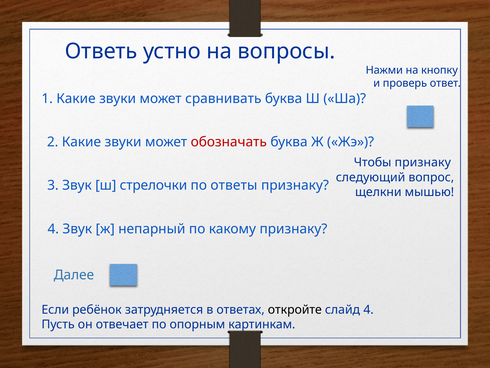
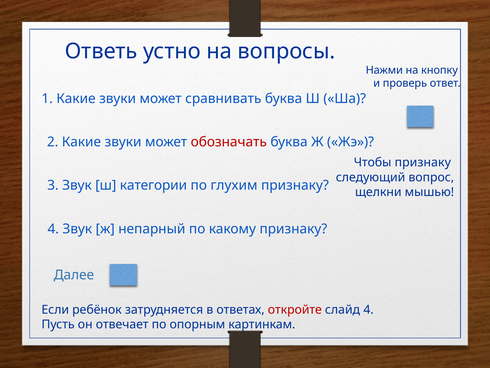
стрелочки: стрелочки -> категории
ответы: ответы -> глухим
откройте colour: black -> red
